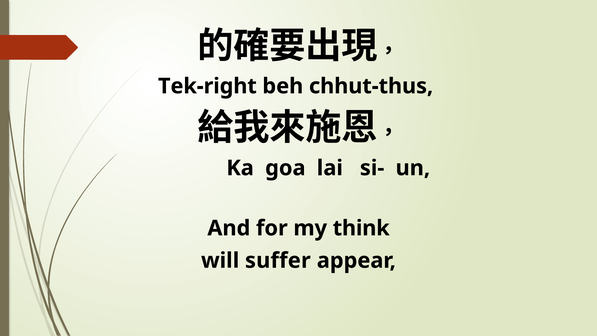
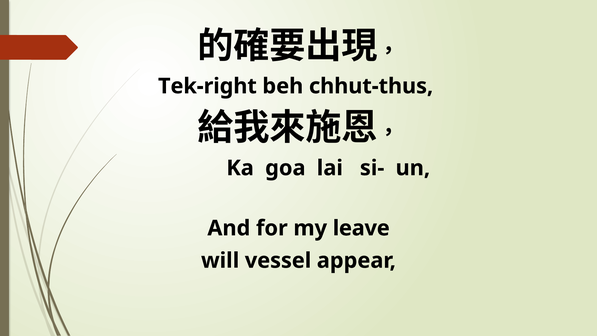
think: think -> leave
suffer: suffer -> vessel
